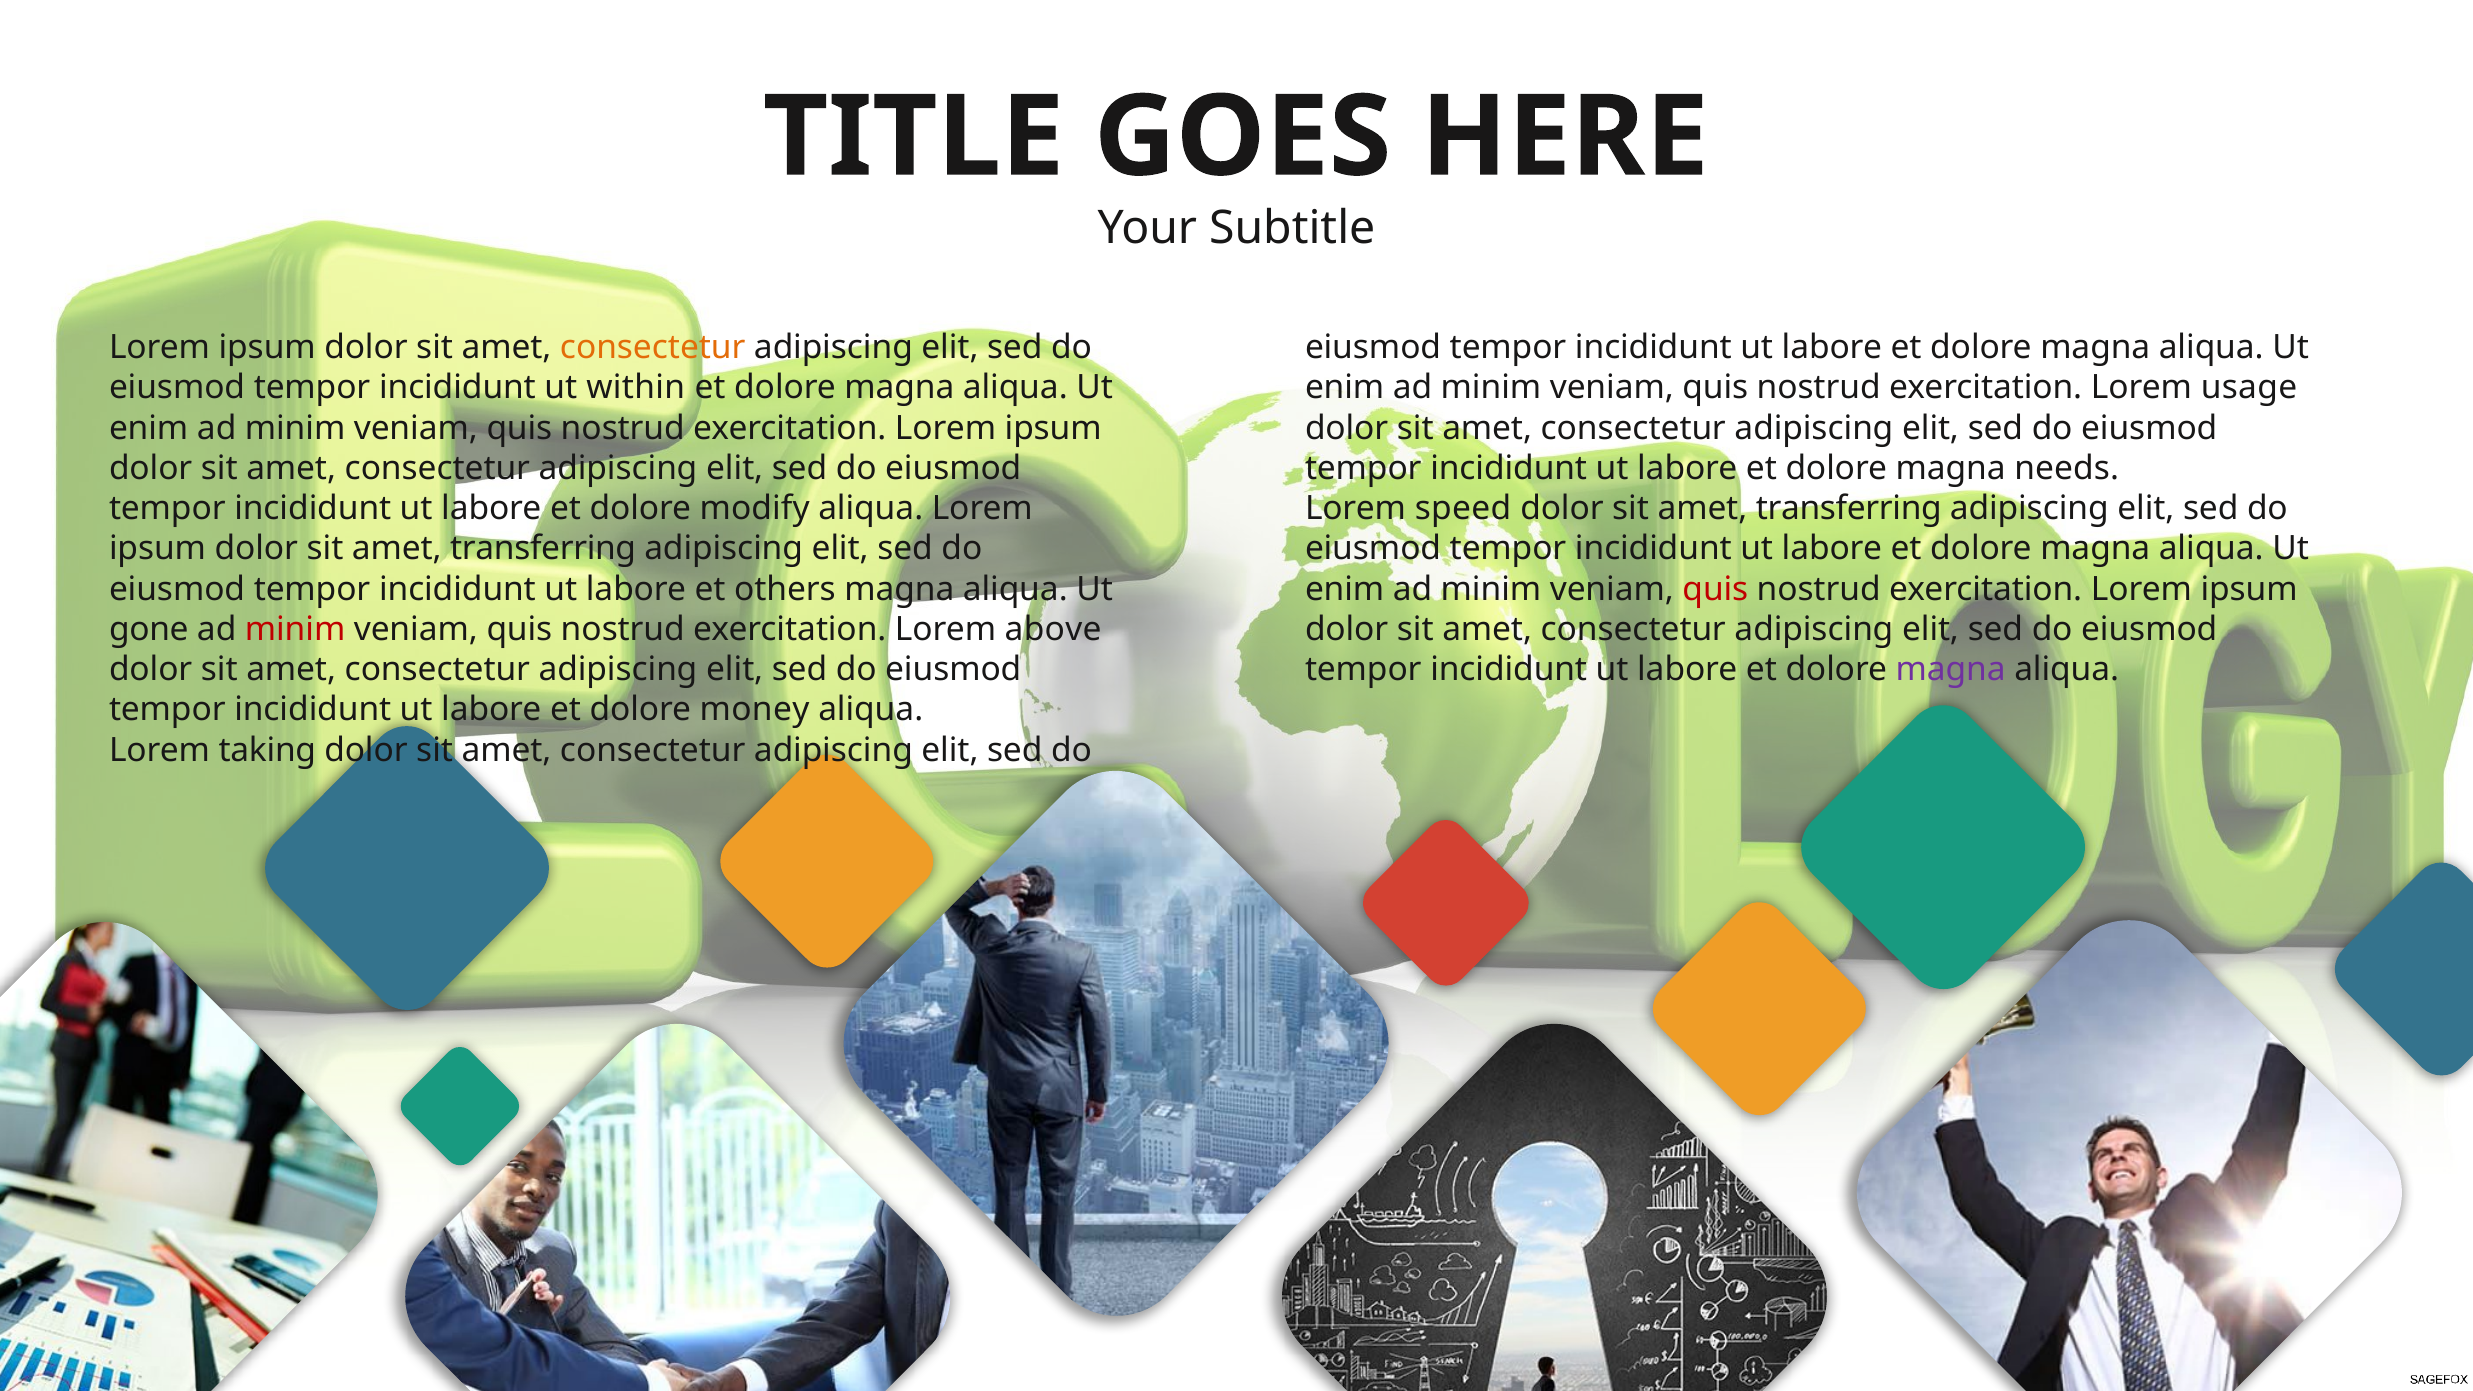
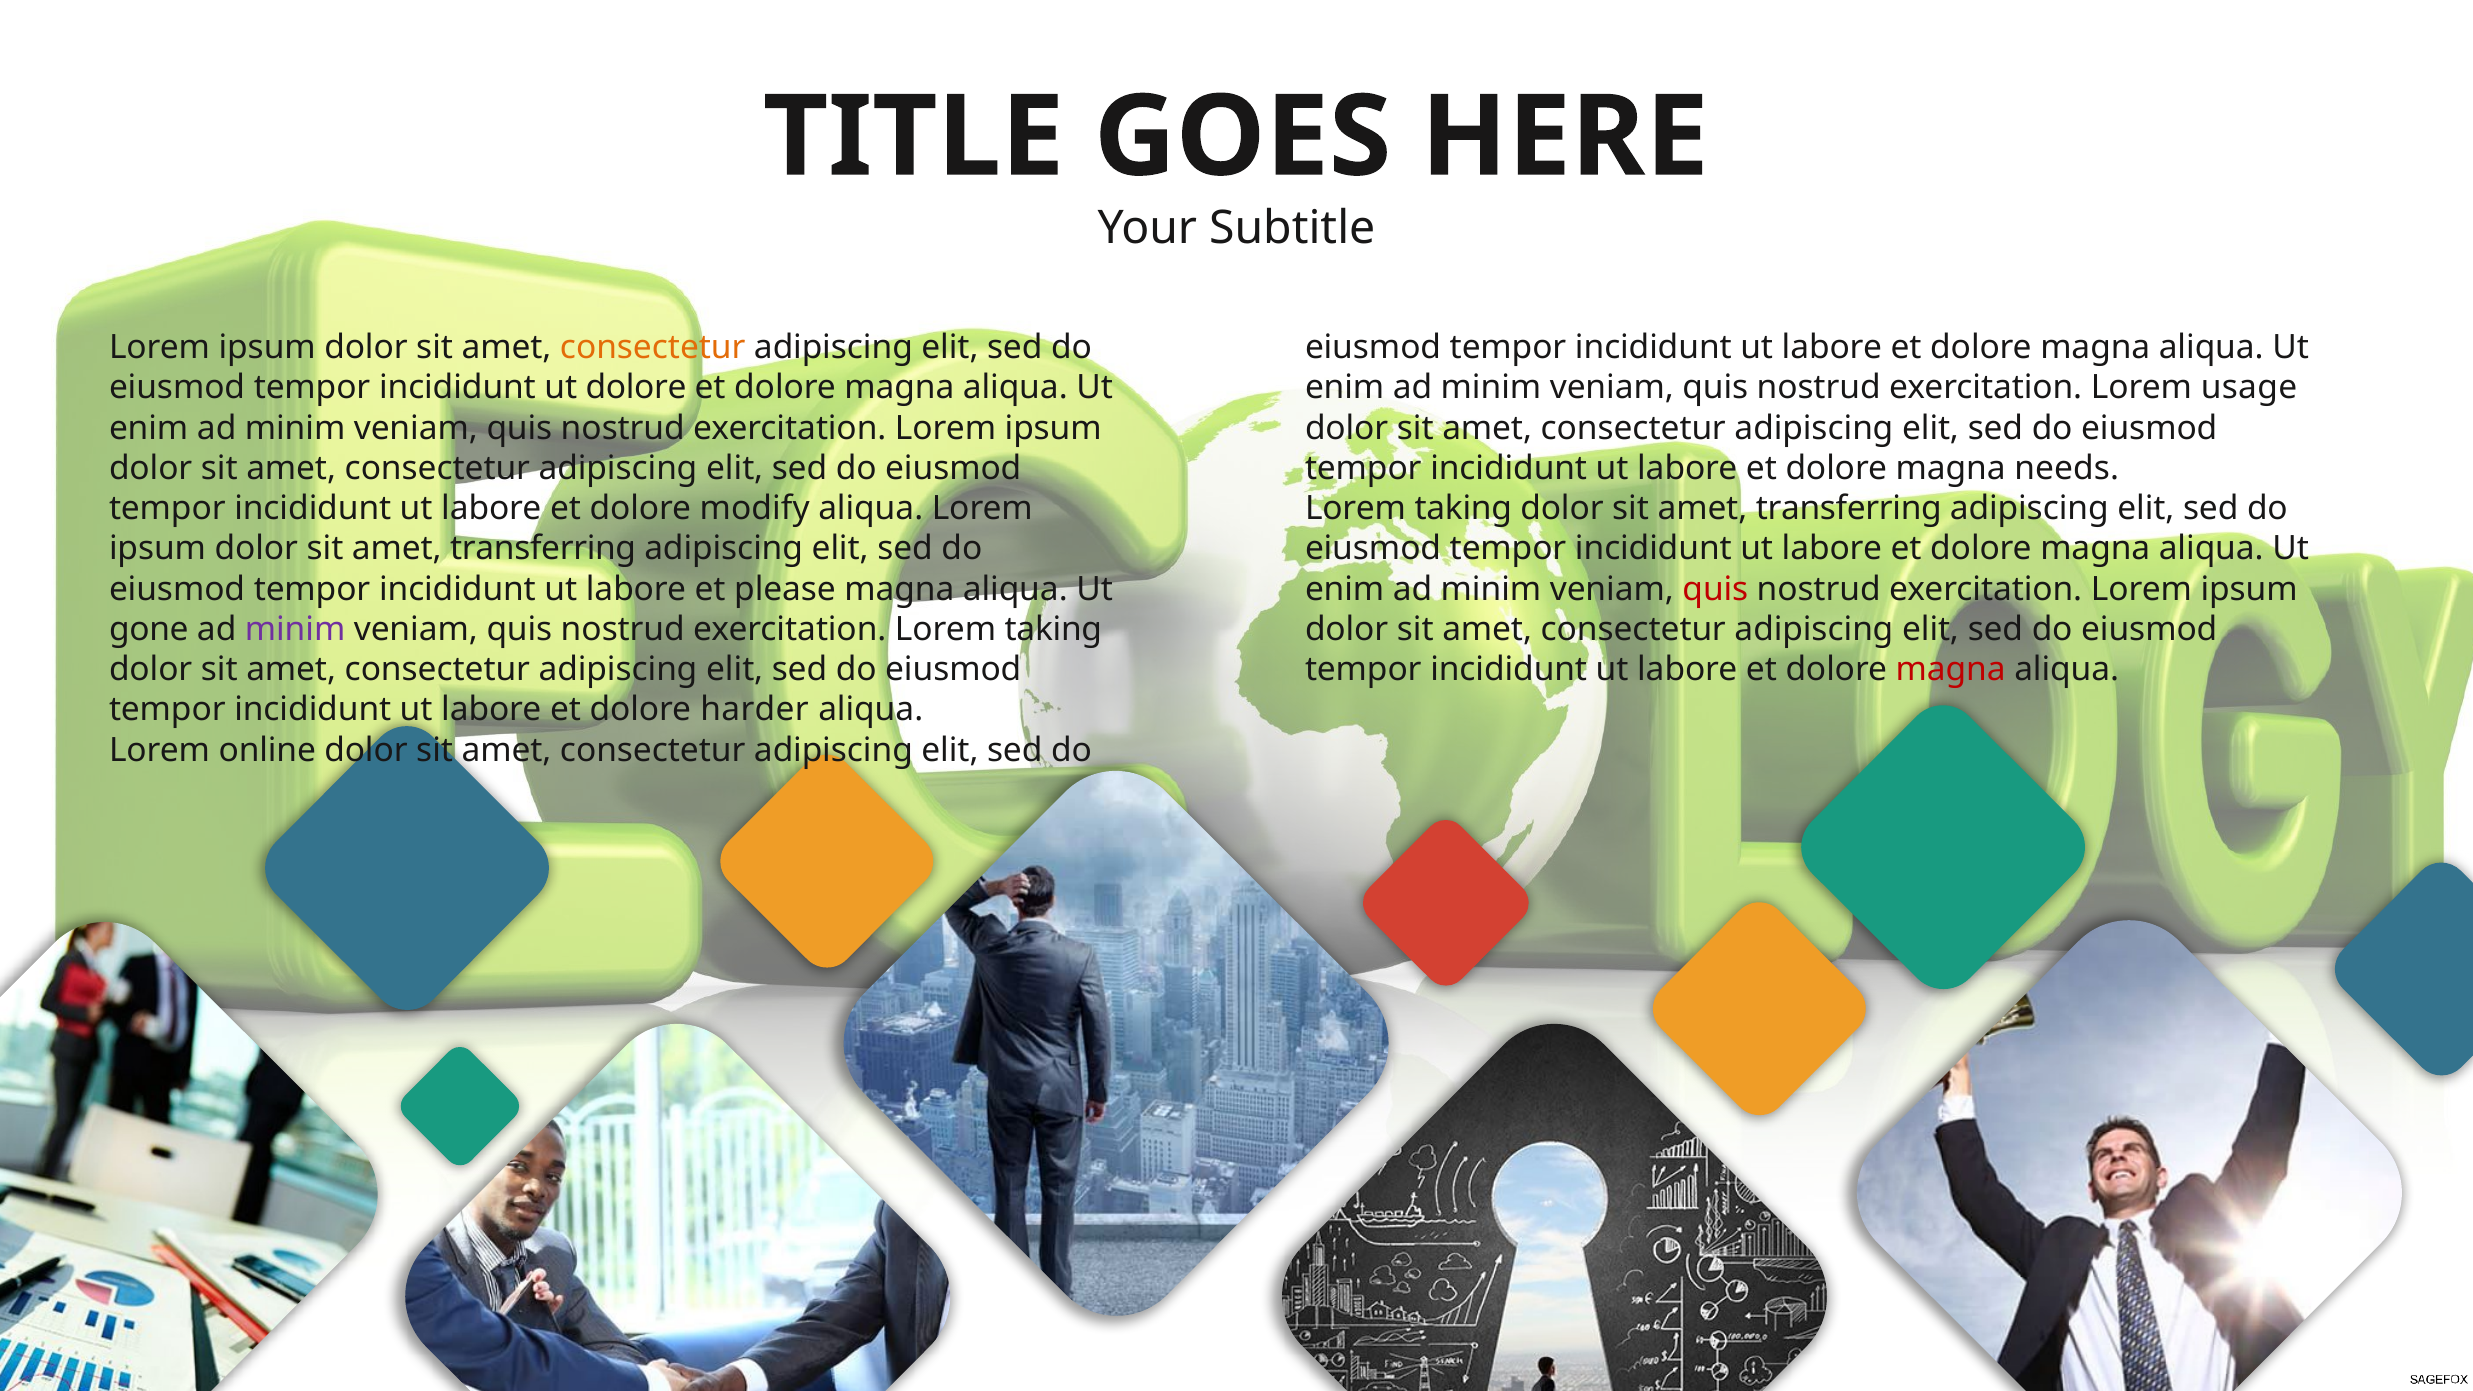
ut within: within -> dolore
speed at (1463, 509): speed -> taking
others: others -> please
minim at (295, 629) colour: red -> purple
exercitation Lorem above: above -> taking
magna at (1951, 670) colour: purple -> red
money: money -> harder
taking: taking -> online
